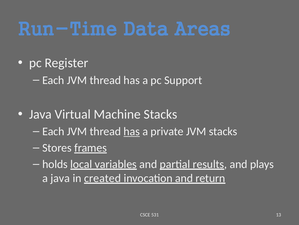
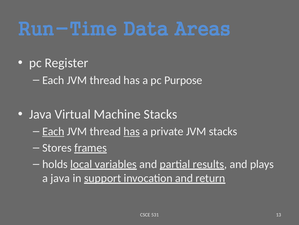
Support: Support -> Purpose
Each at (53, 131) underline: none -> present
created: created -> support
